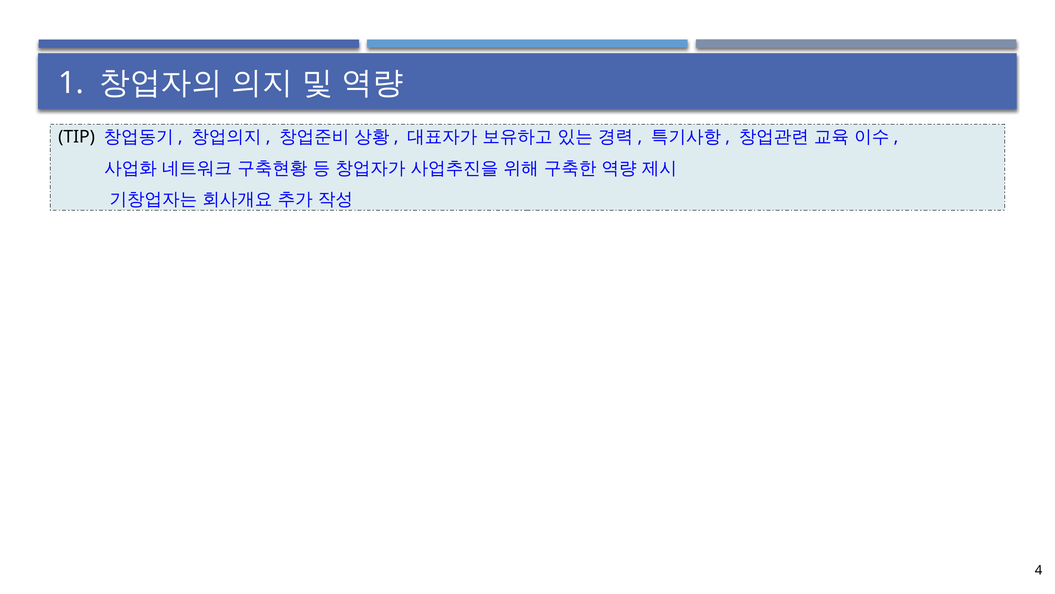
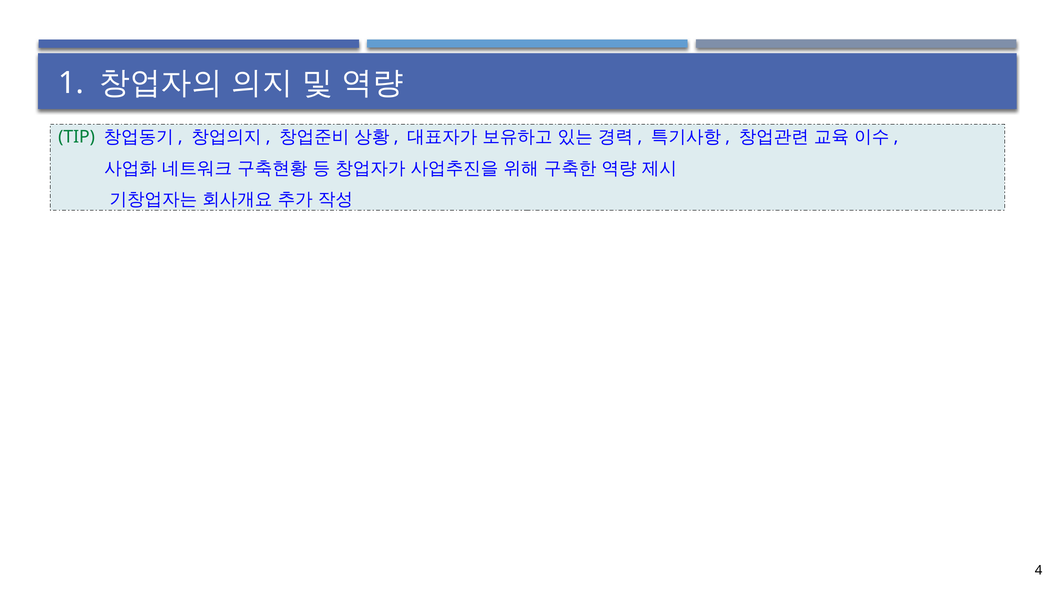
TIP colour: black -> green
